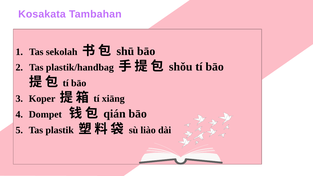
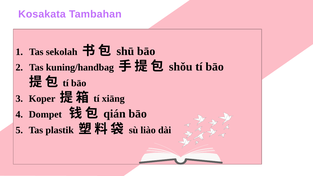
plastik/handbag: plastik/handbag -> kuning/handbag
